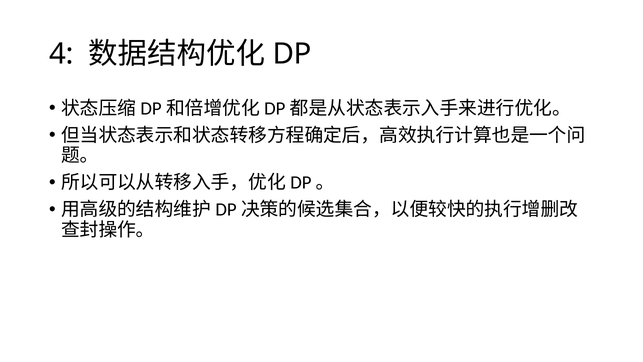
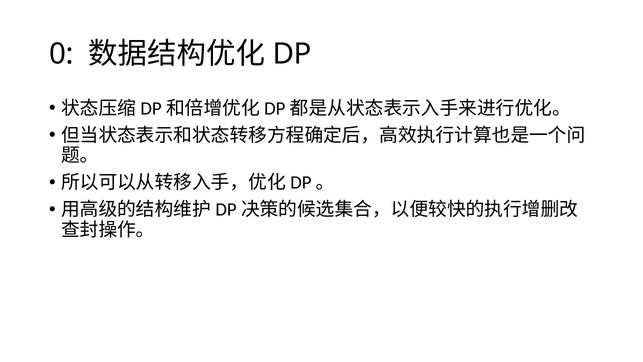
4: 4 -> 0
